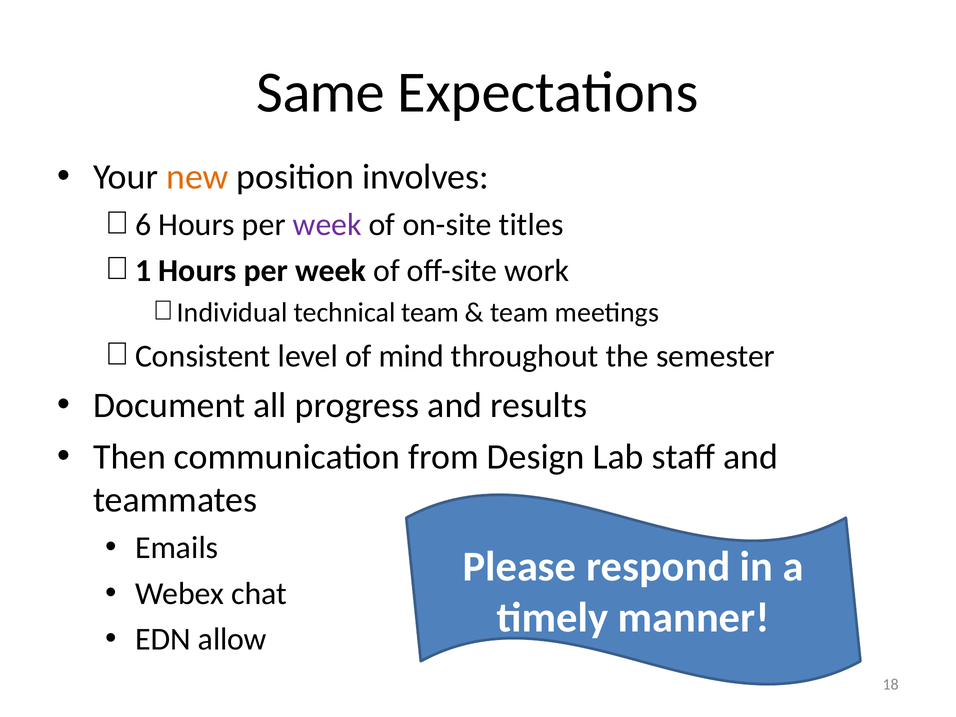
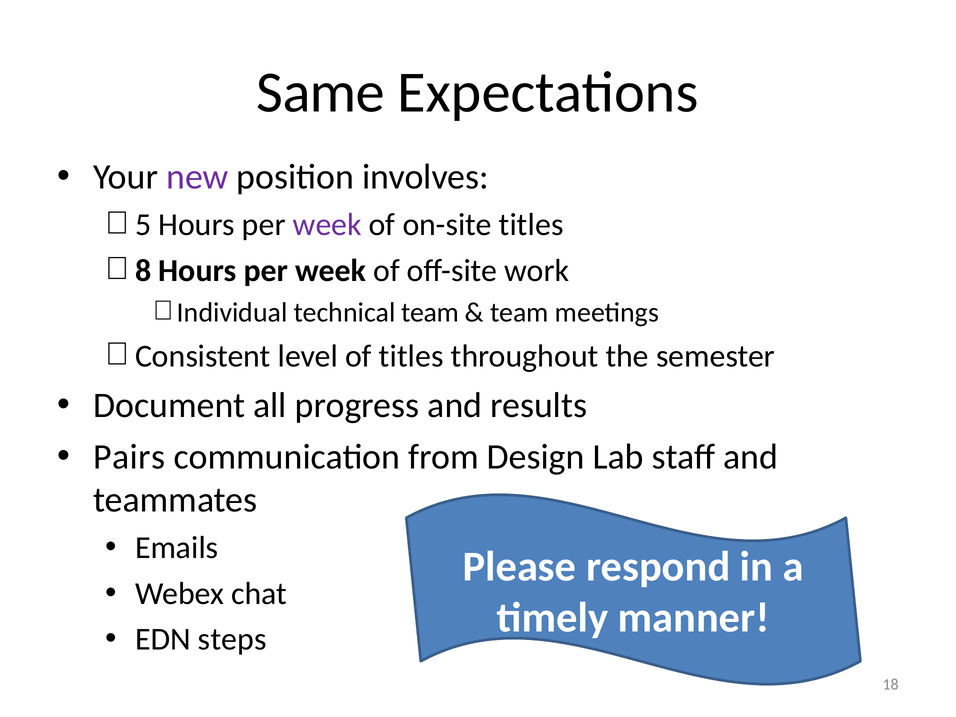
new colour: orange -> purple
6: 6 -> 5
1: 1 -> 8
of mind: mind -> titles
Then: Then -> Pairs
allow: allow -> steps
